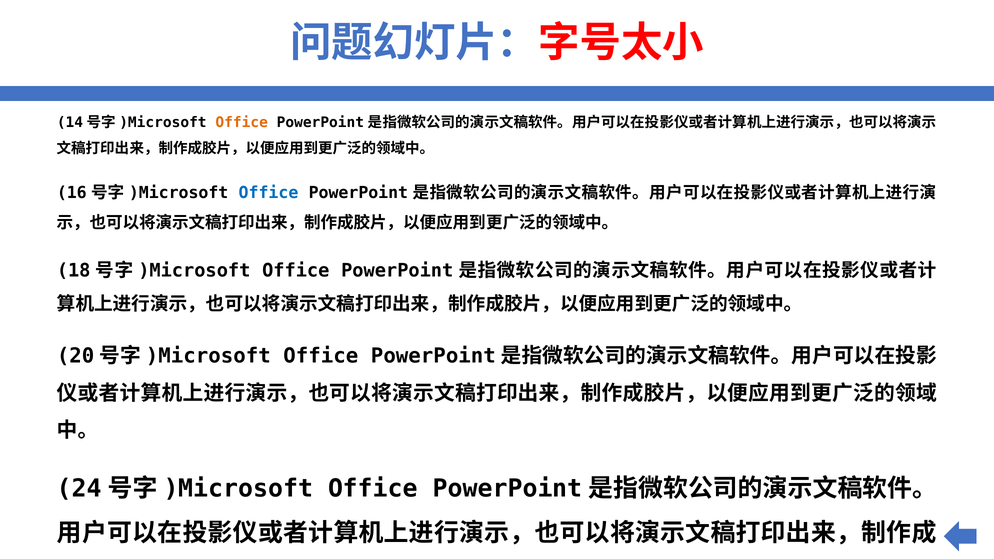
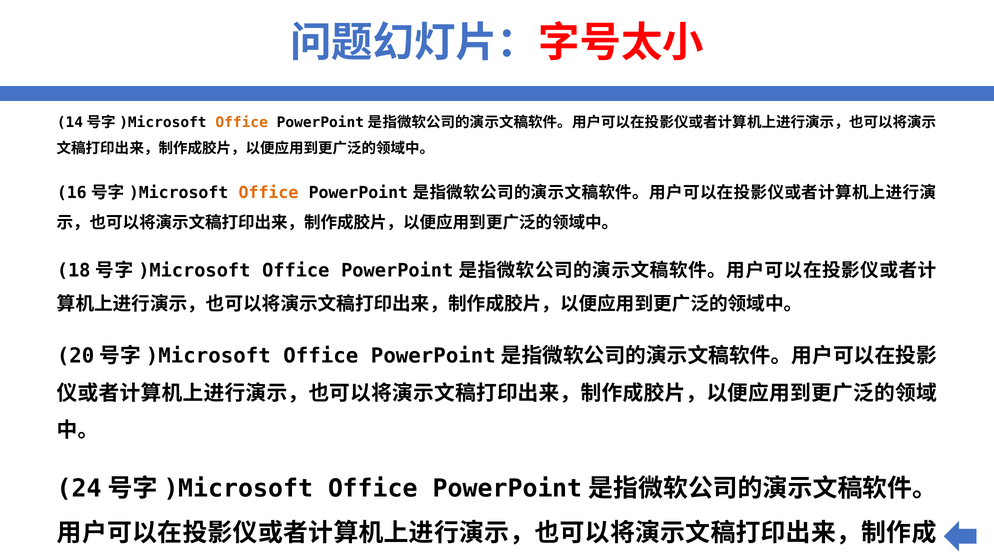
Office at (268, 193) colour: blue -> orange
